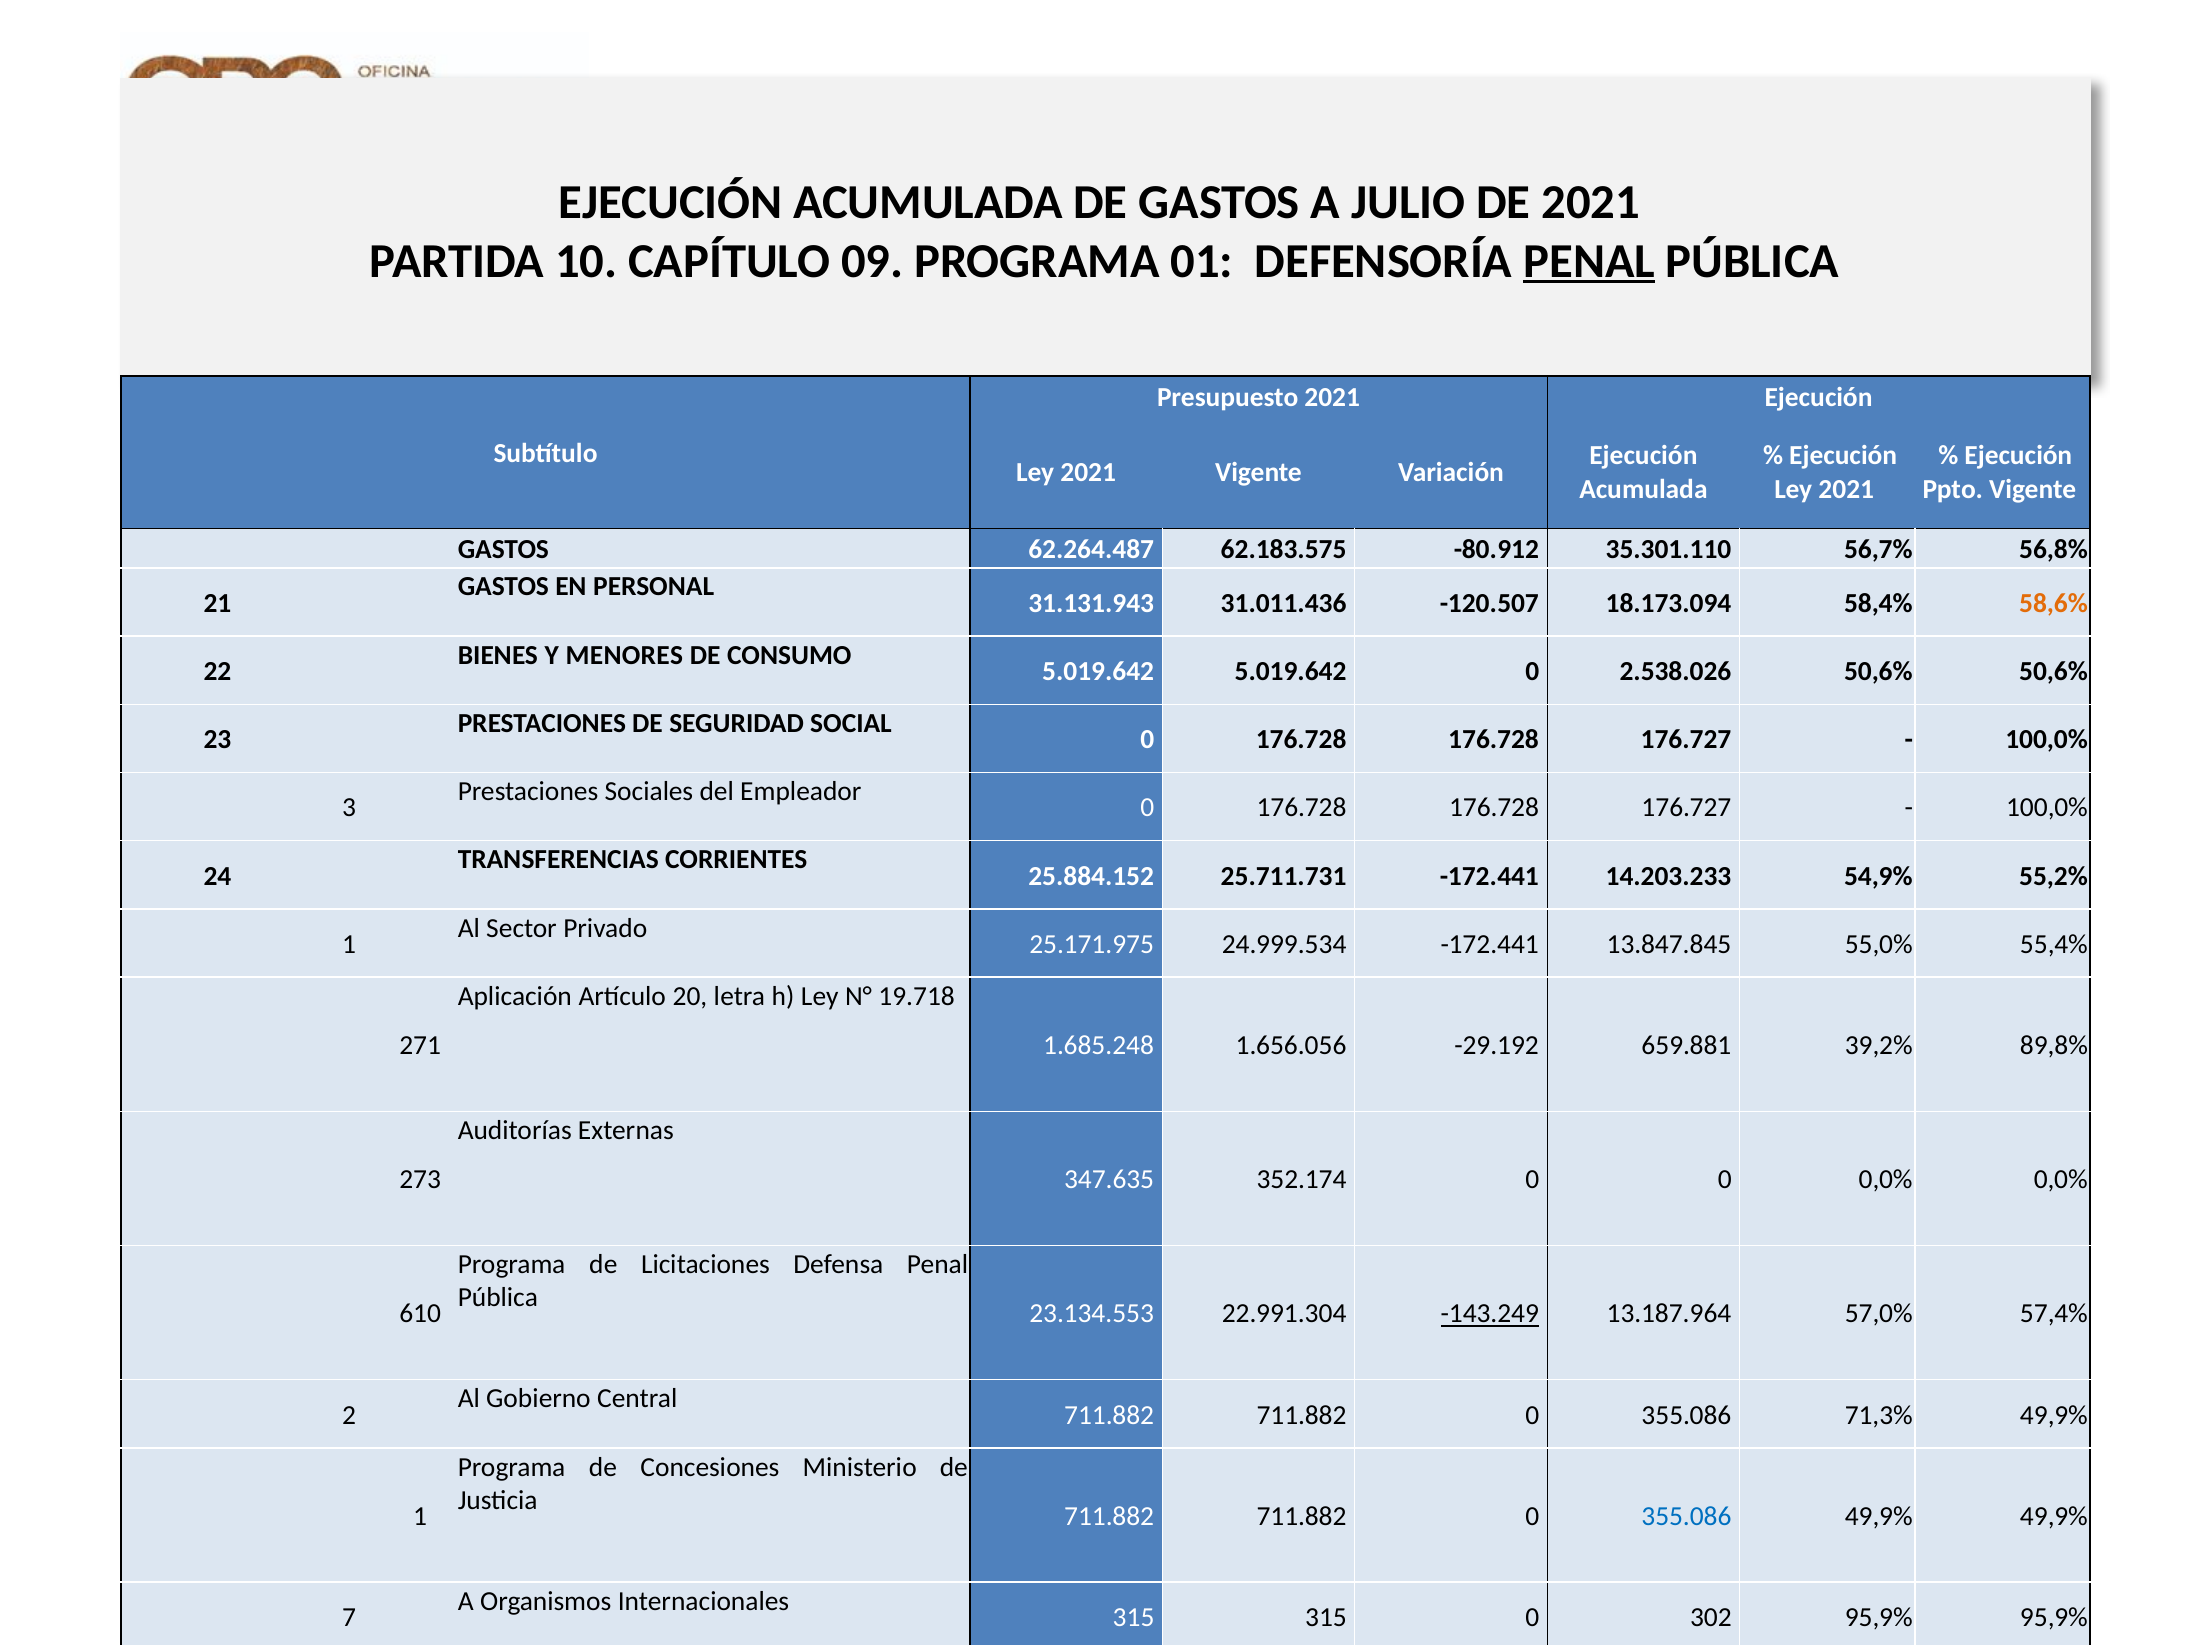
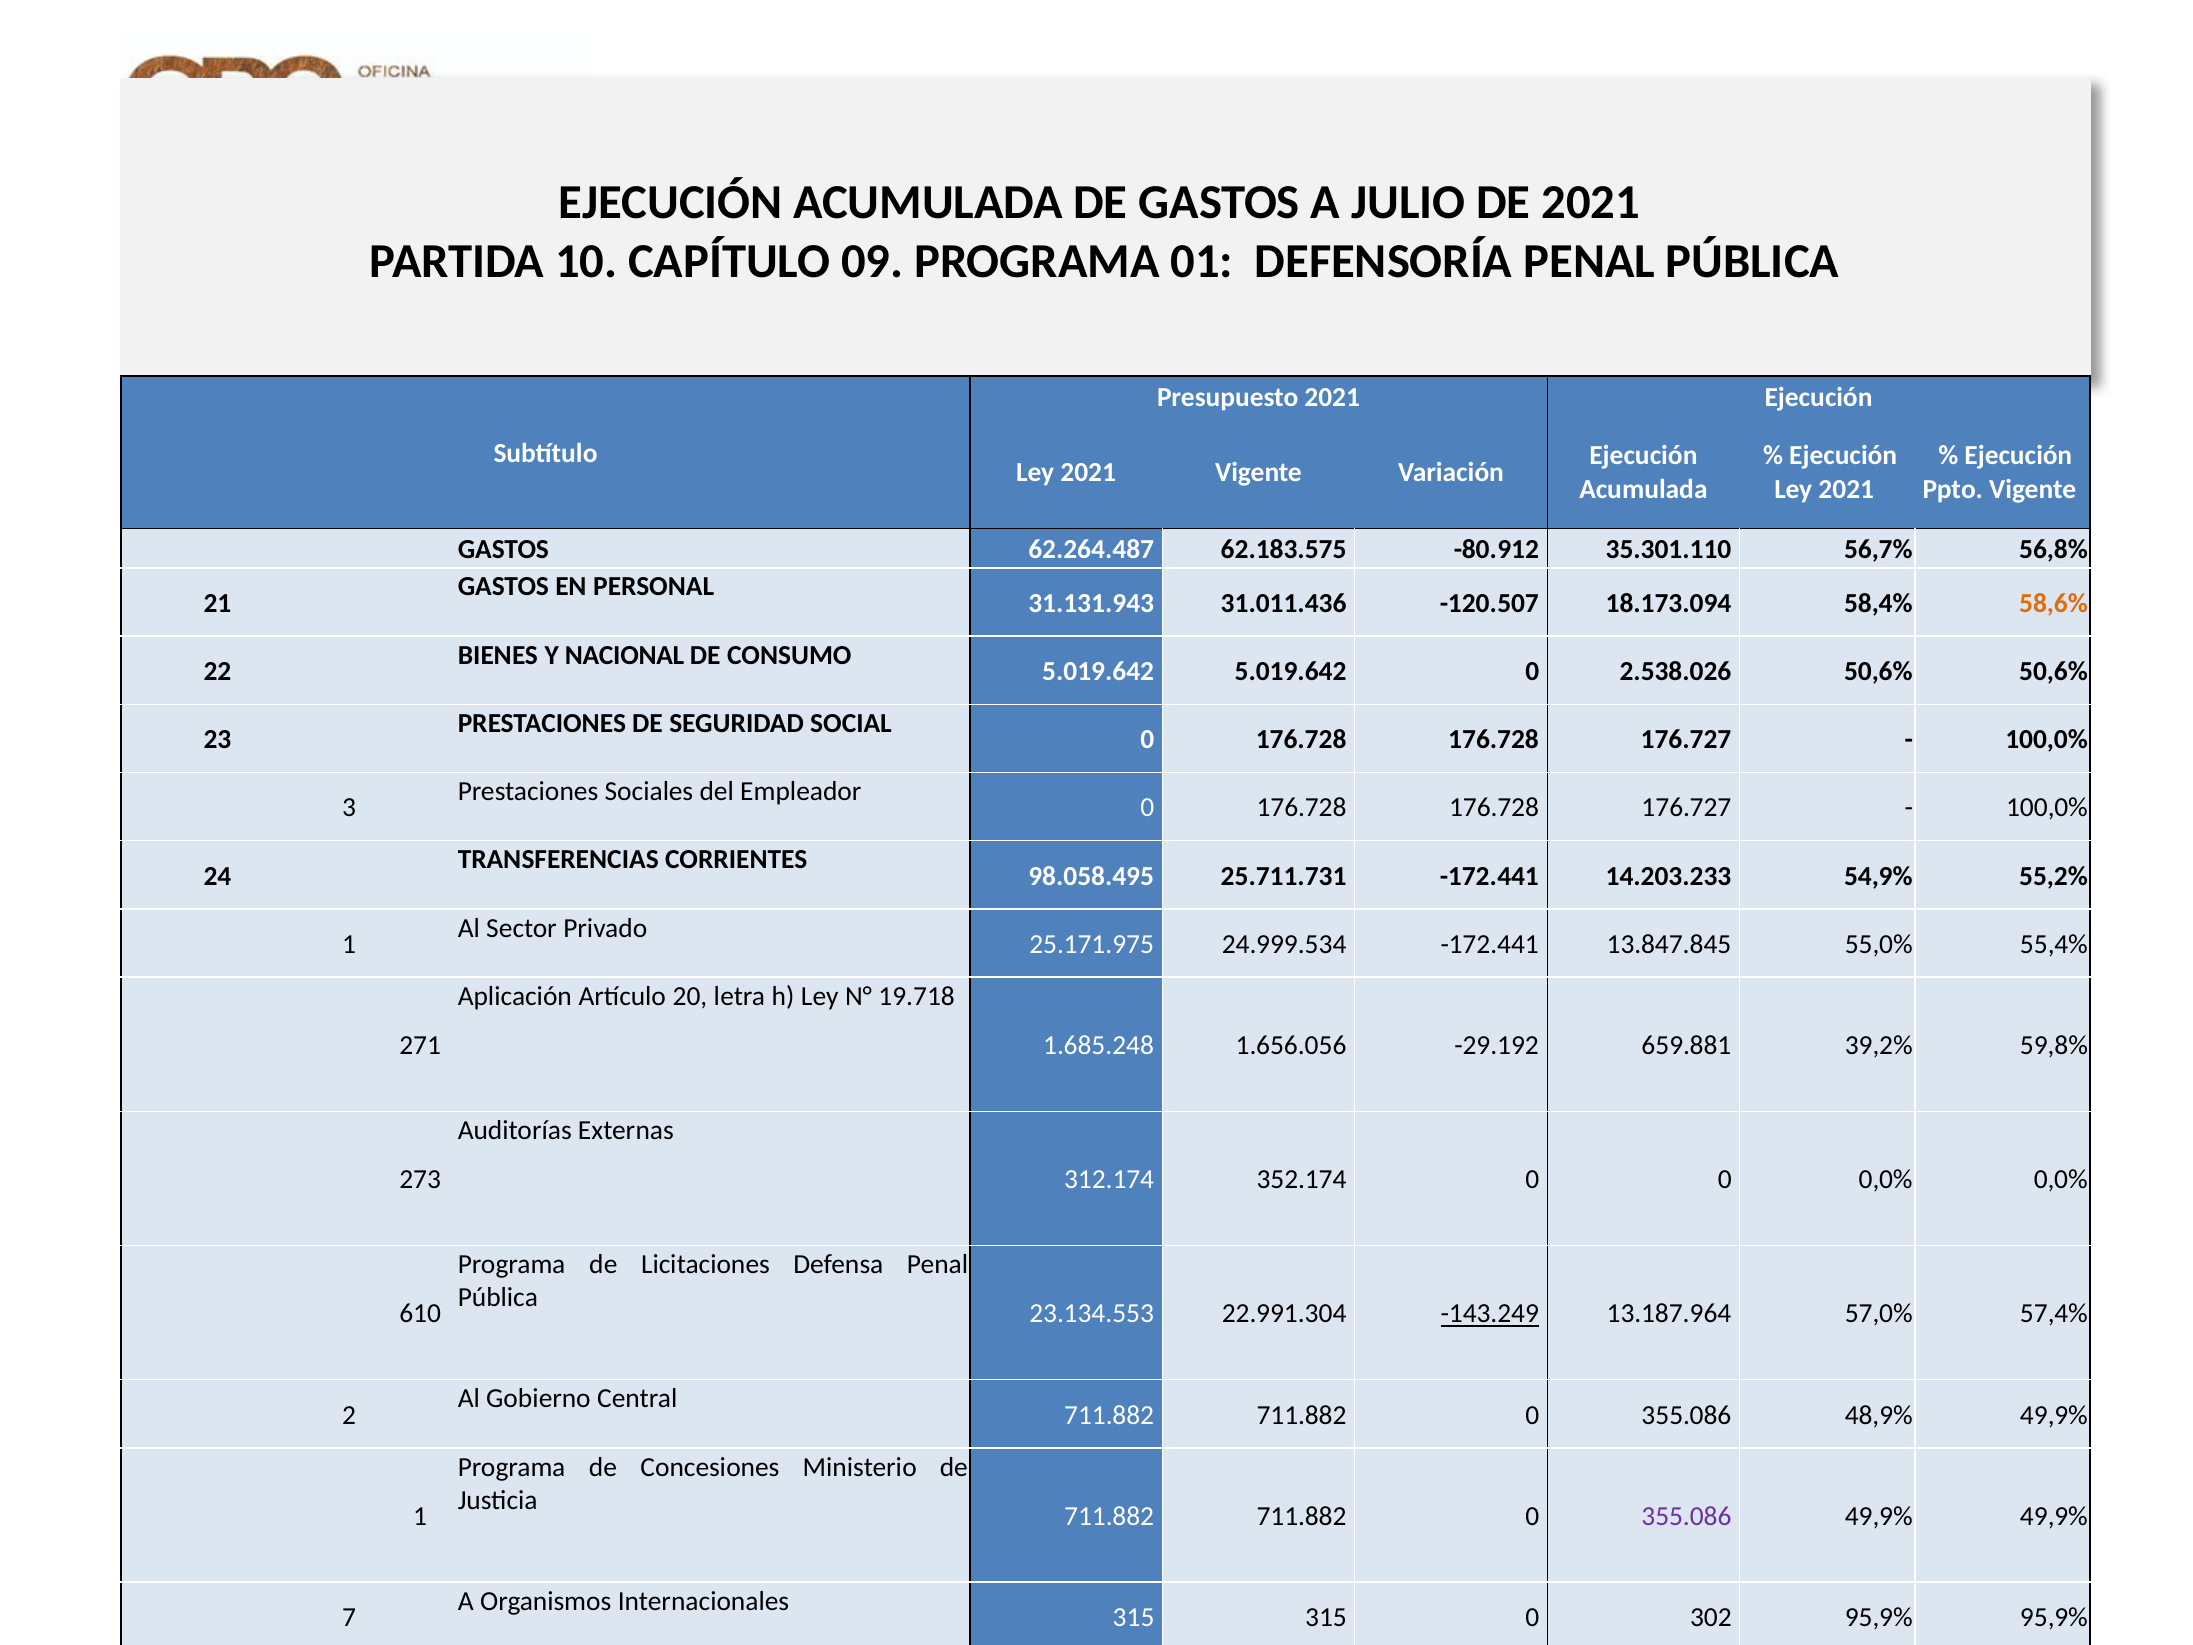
PENAL at (1589, 261) underline: present -> none
MENORES: MENORES -> NACIONAL
25.884.152: 25.884.152 -> 98.058.495
89,8%: 89,8% -> 59,8%
347.635: 347.635 -> 312.174
71,3%: 71,3% -> 48,9%
355.086 at (1686, 1516) colour: blue -> purple
